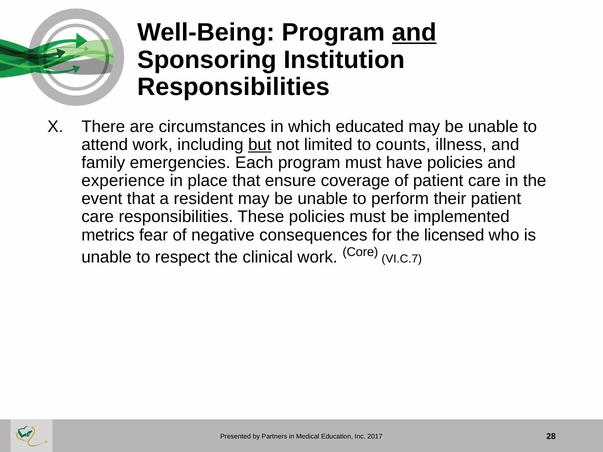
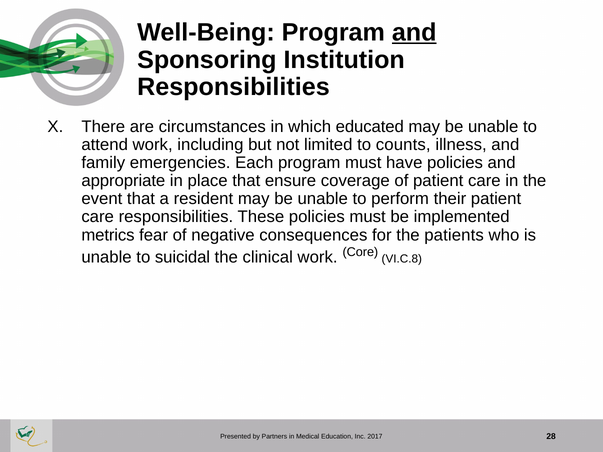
but underline: present -> none
experience: experience -> appropriate
licensed: licensed -> patients
respect: respect -> suicidal
VI.C.7: VI.C.7 -> VI.C.8
